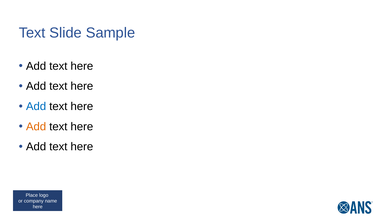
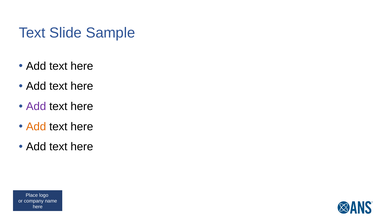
Add at (36, 107) colour: blue -> purple
